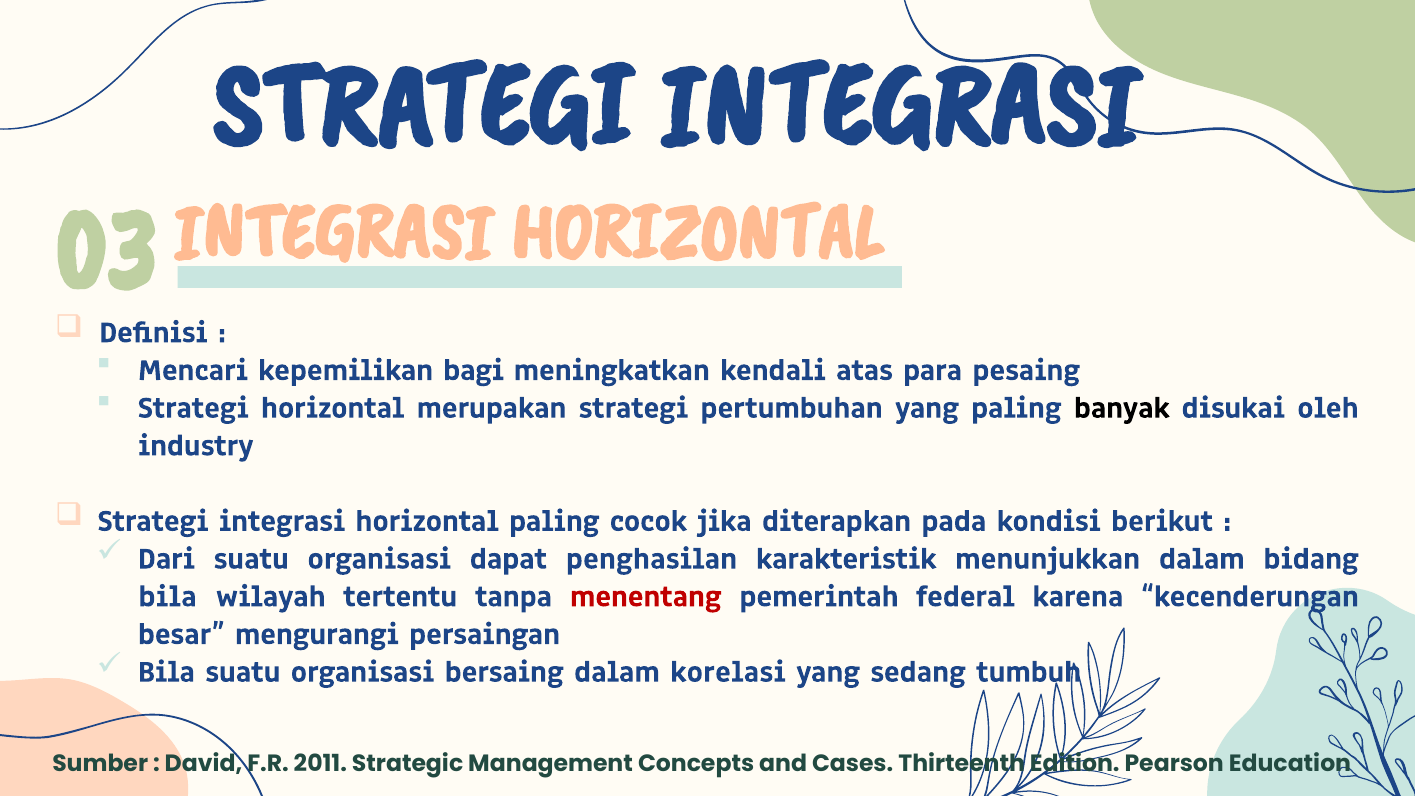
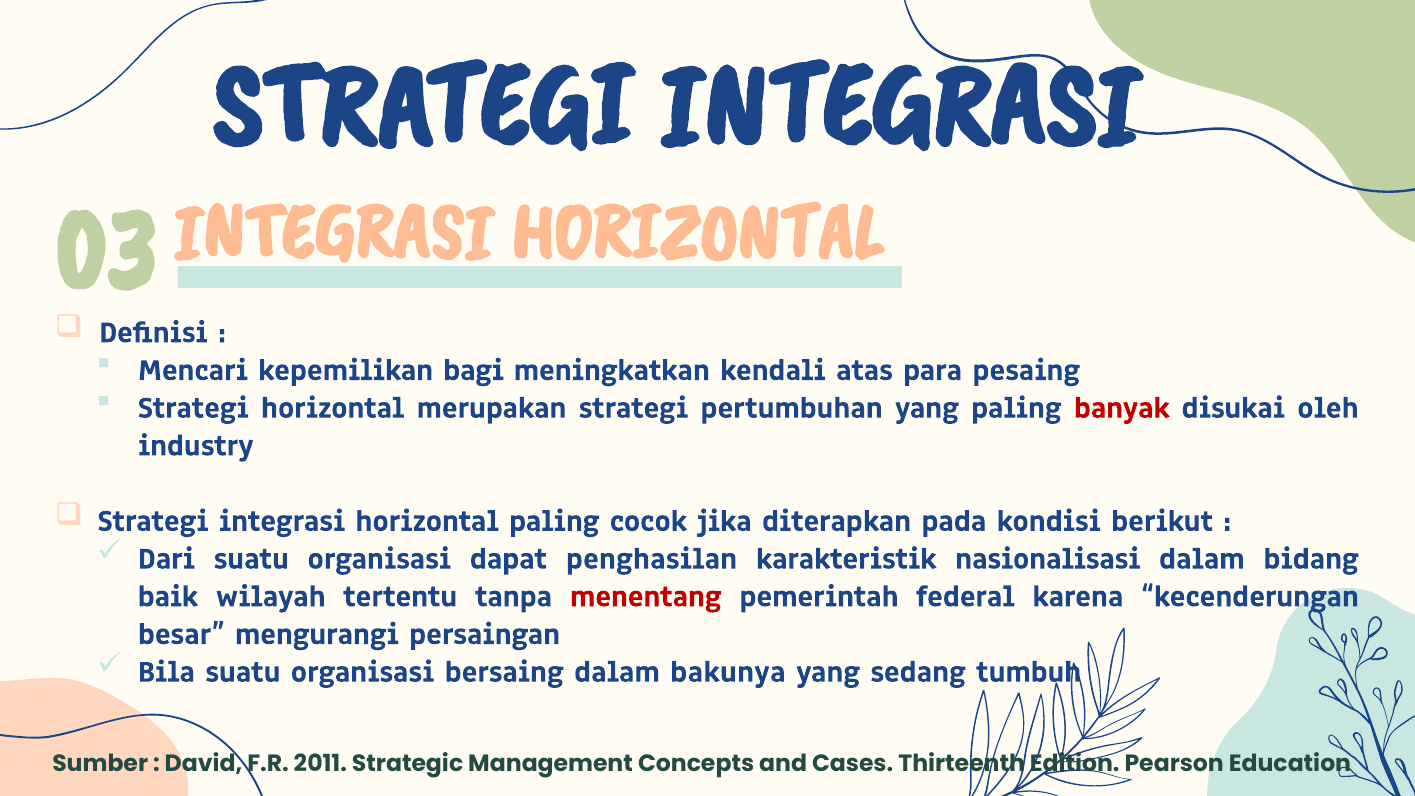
banyak colour: black -> red
menunjukkan: menunjukkan -> nasionalisasi
bila at (168, 596): bila -> baik
korelasi: korelasi -> bakunya
